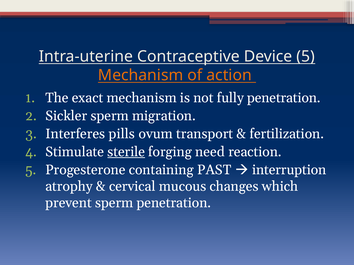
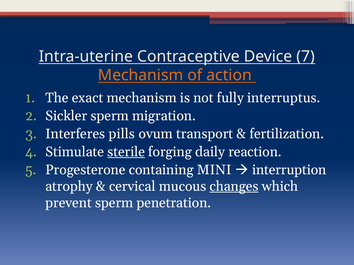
Device 5: 5 -> 7
fully penetration: penetration -> interruptus
need: need -> daily
PAST: PAST -> MINI
changes underline: none -> present
